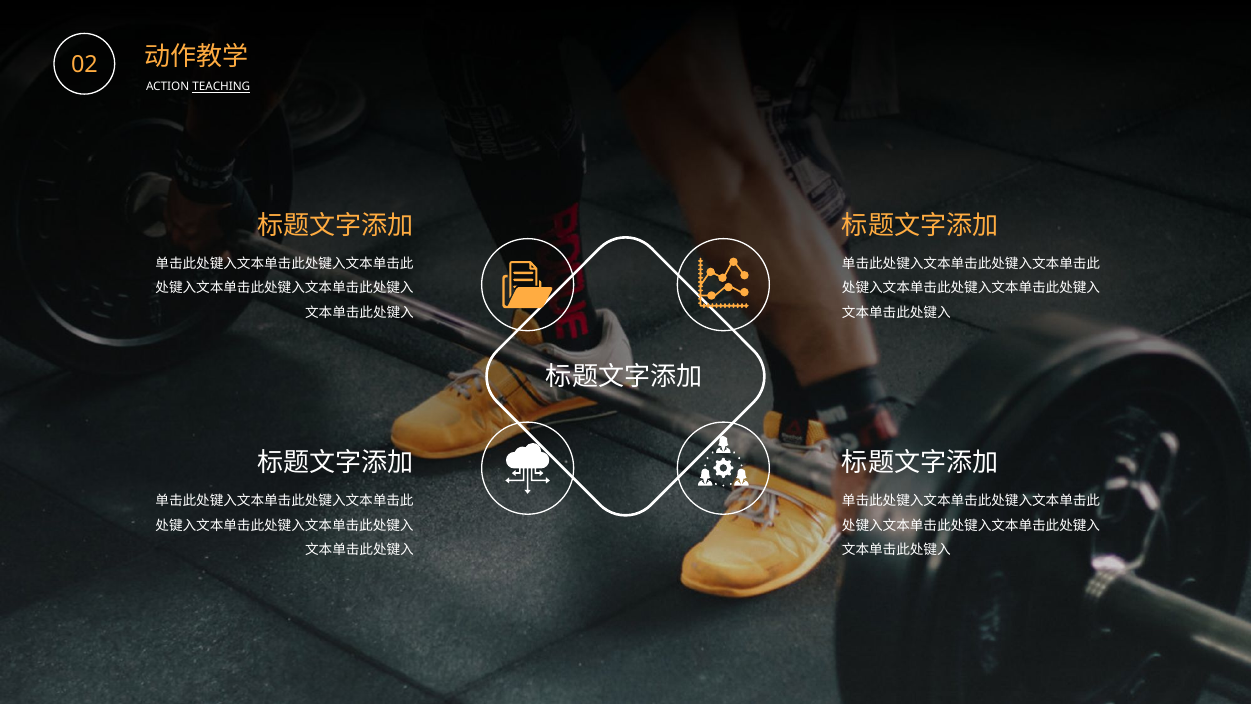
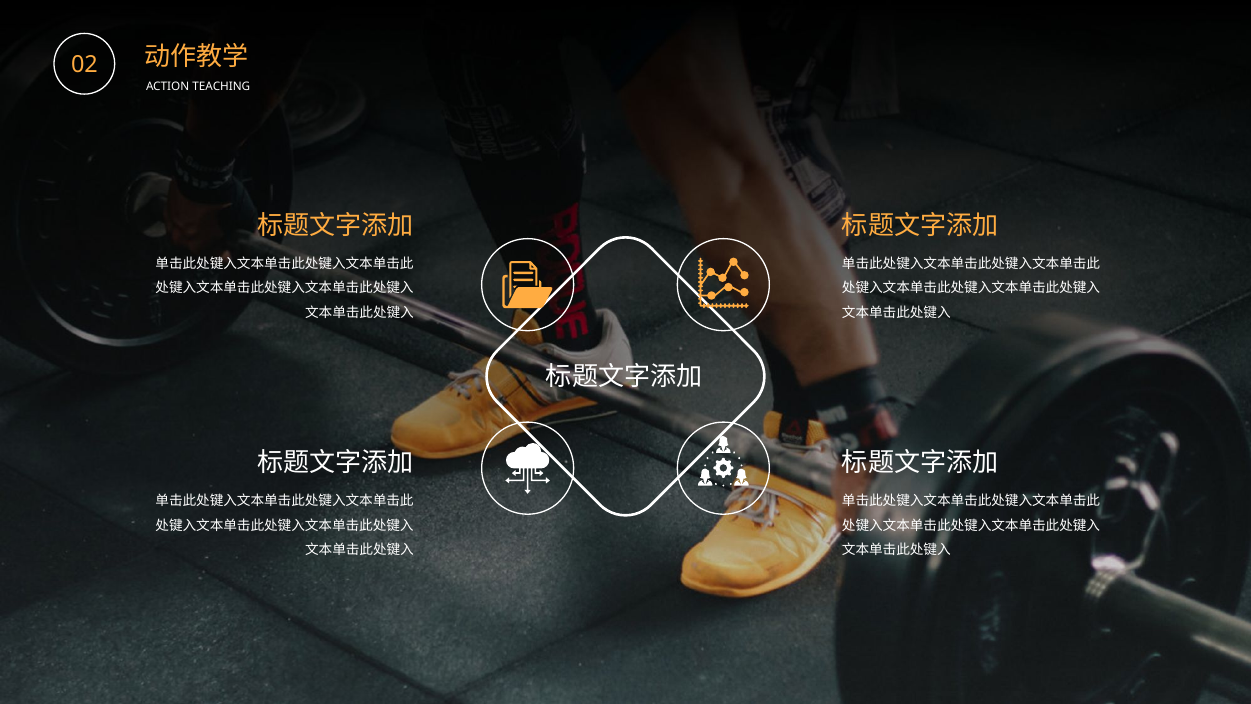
TEACHING underline: present -> none
